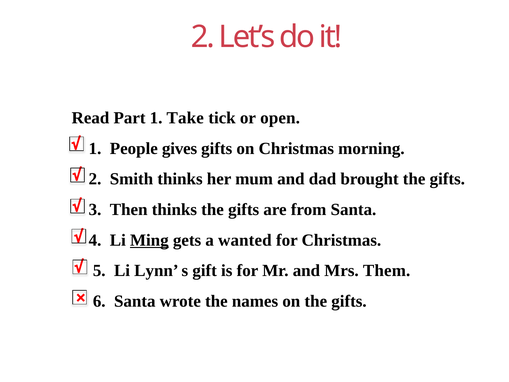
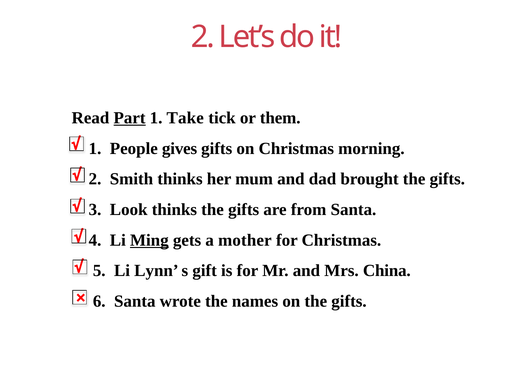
Part underline: none -> present
open: open -> them
Then: Then -> Look
wanted: wanted -> mother
Them: Them -> China
